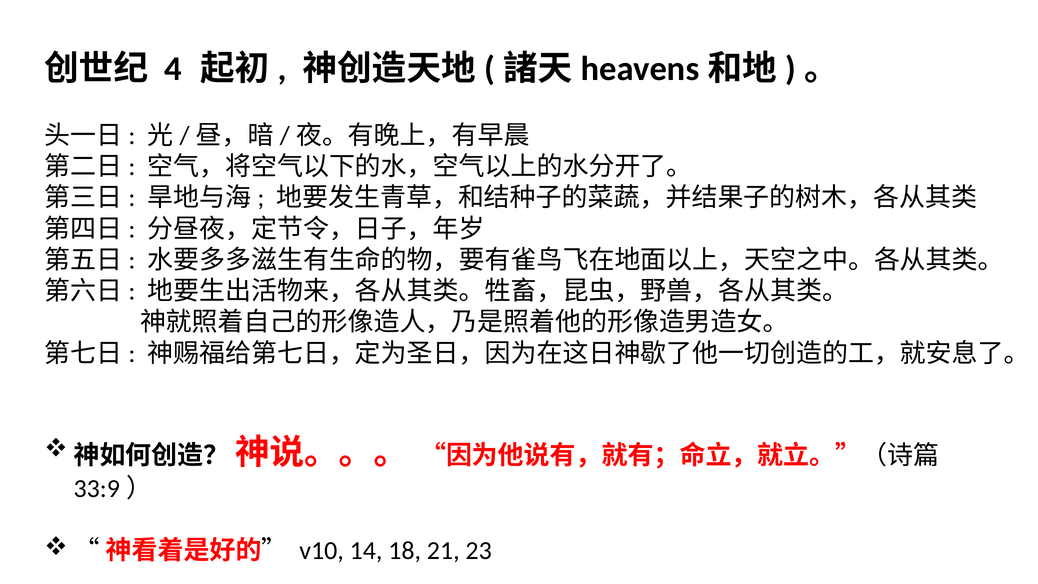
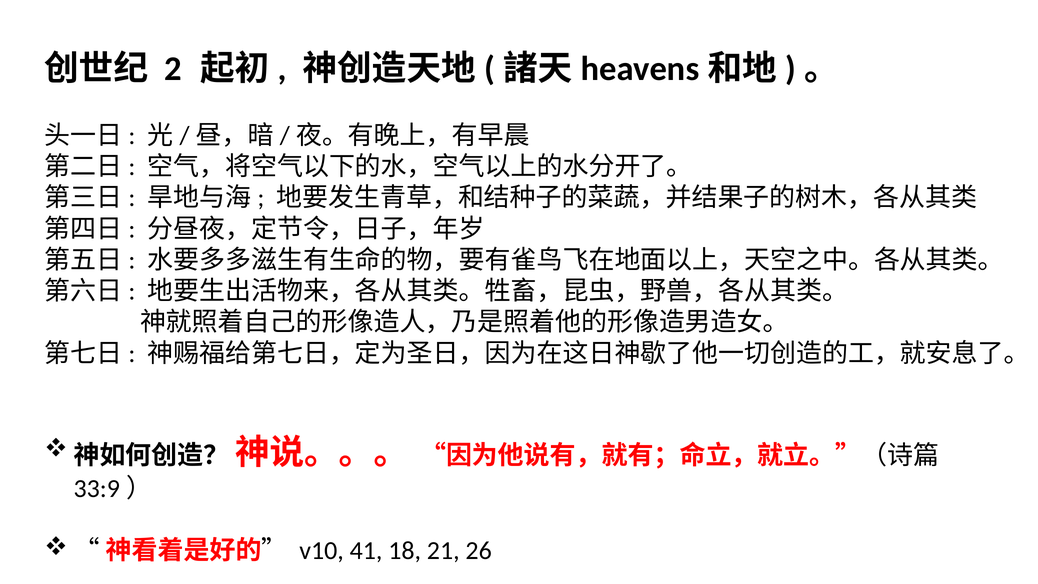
4: 4 -> 2
14: 14 -> 41
23: 23 -> 26
